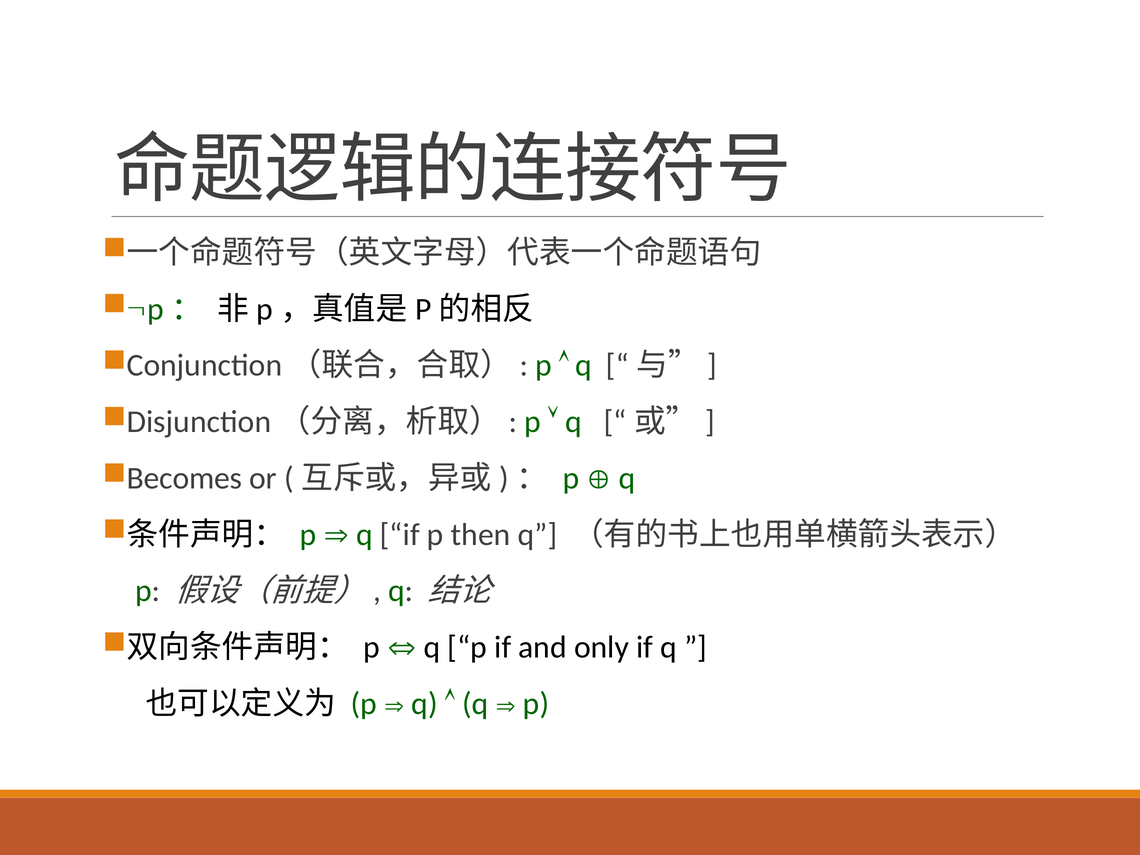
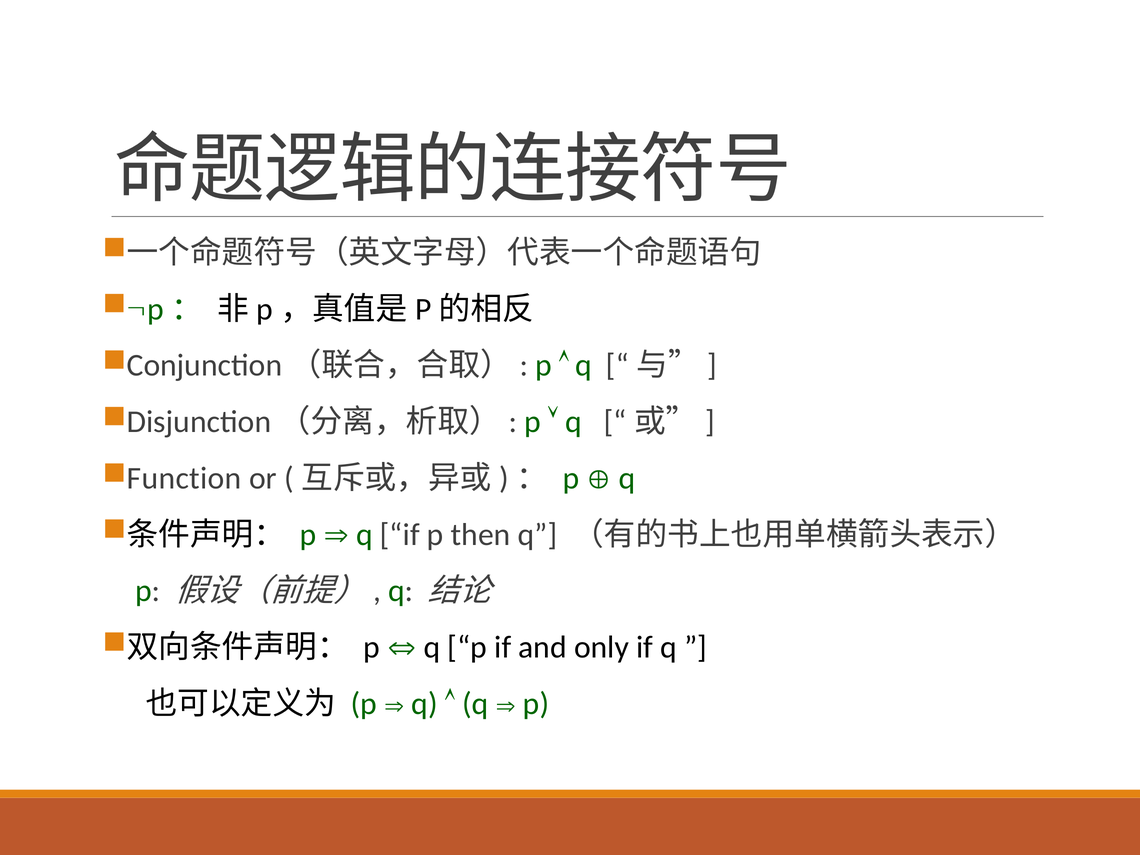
Becomes: Becomes -> Function
